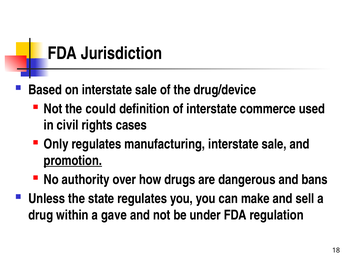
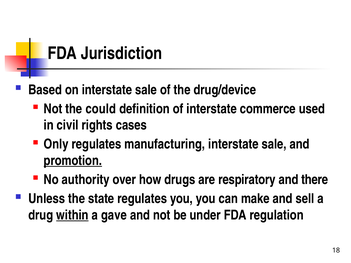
dangerous: dangerous -> respiratory
bans: bans -> there
within underline: none -> present
